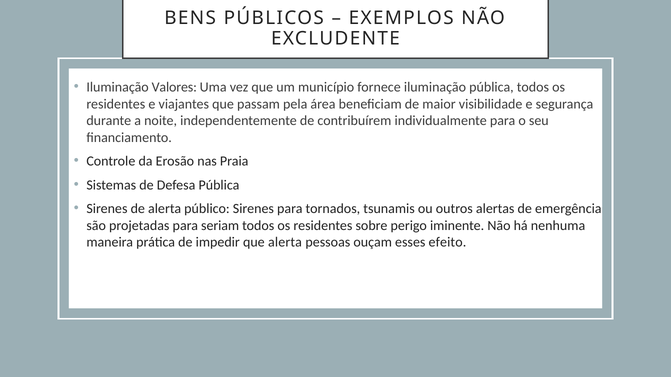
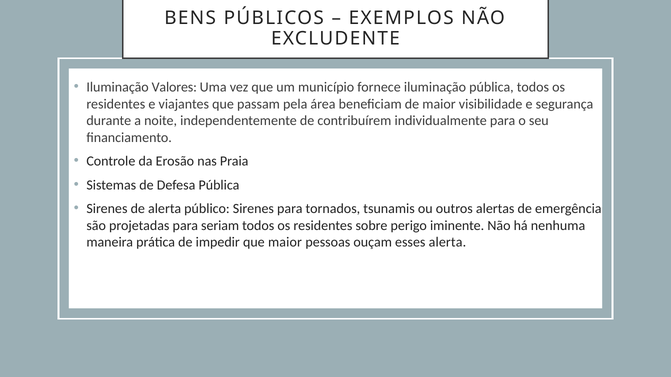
que alerta: alerta -> maior
esses efeito: efeito -> alerta
